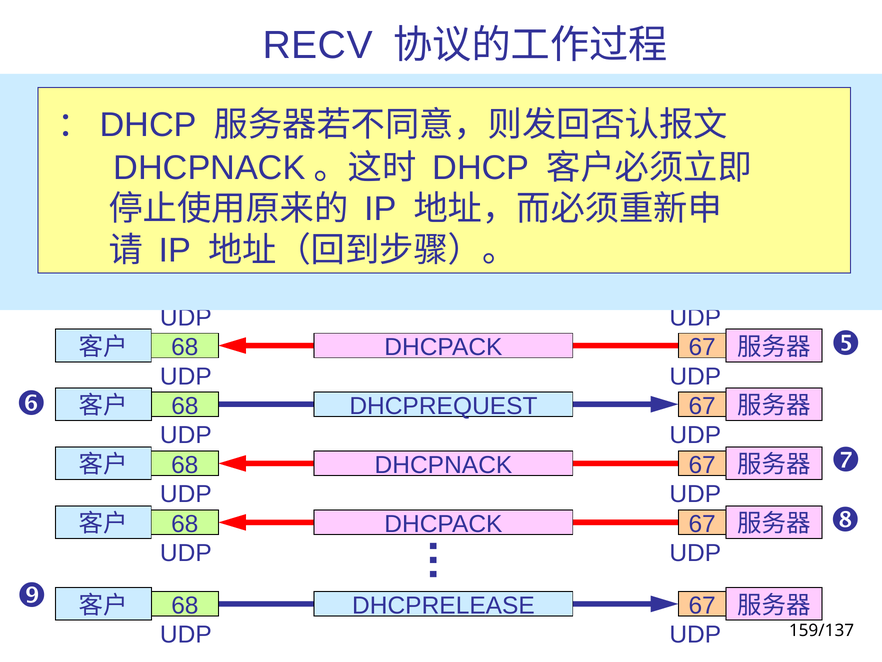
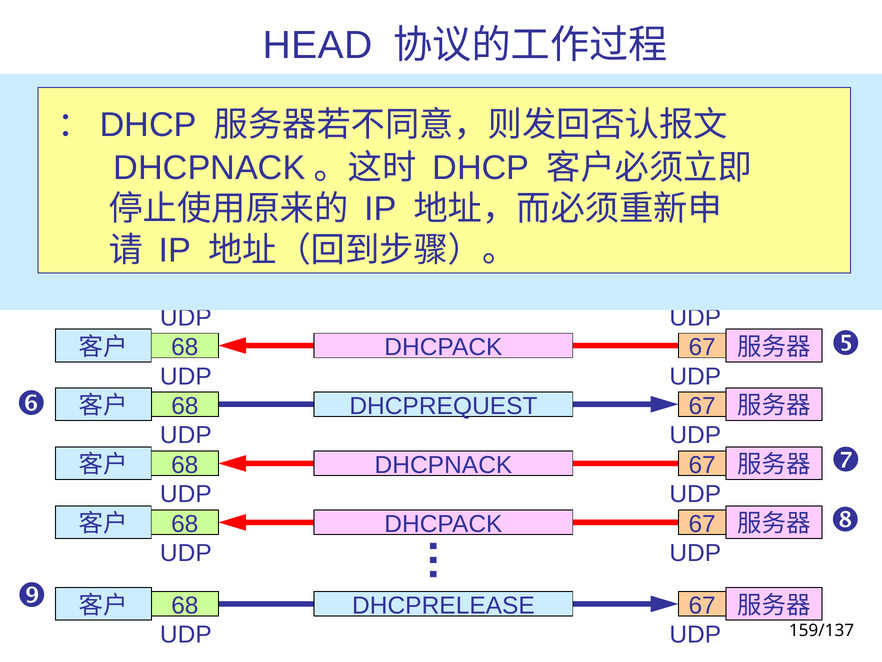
RECV: RECV -> HEAD
